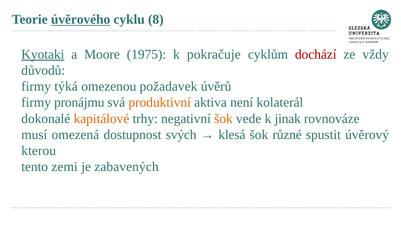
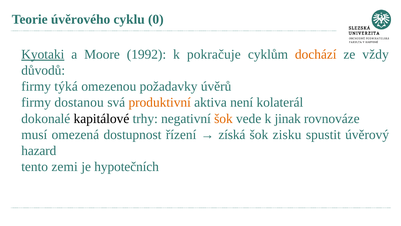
úvěrového underline: present -> none
8: 8 -> 0
1975: 1975 -> 1992
dochází colour: red -> orange
požadavek: požadavek -> požadavky
pronájmu: pronájmu -> dostanou
kapitálové colour: orange -> black
svých: svých -> řízení
klesá: klesá -> získá
různé: různé -> zisku
kterou: kterou -> hazard
zabavených: zabavených -> hypotečních
